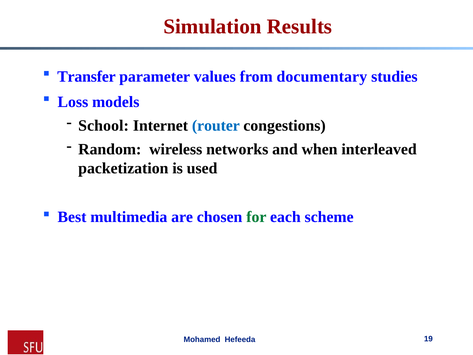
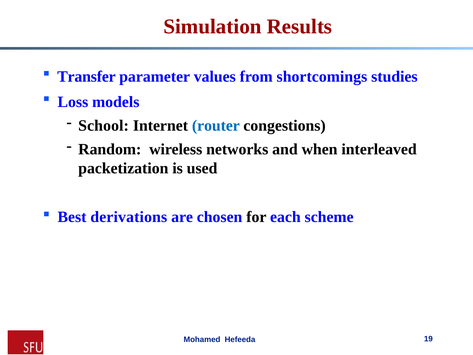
documentary: documentary -> shortcomings
multimedia: multimedia -> derivations
for colour: green -> black
